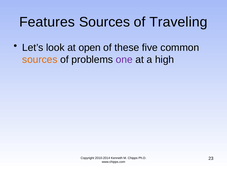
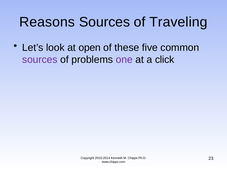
Features: Features -> Reasons
sources at (40, 60) colour: orange -> purple
high: high -> click
